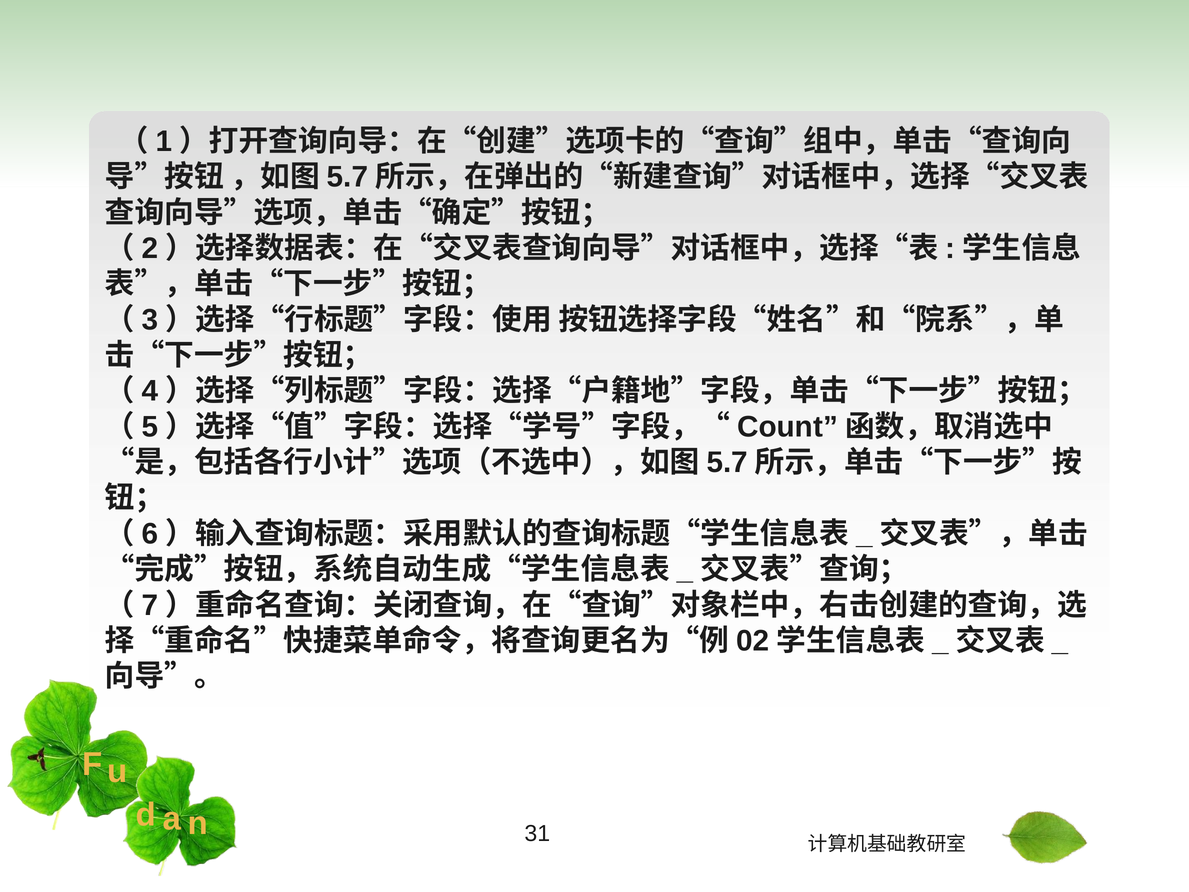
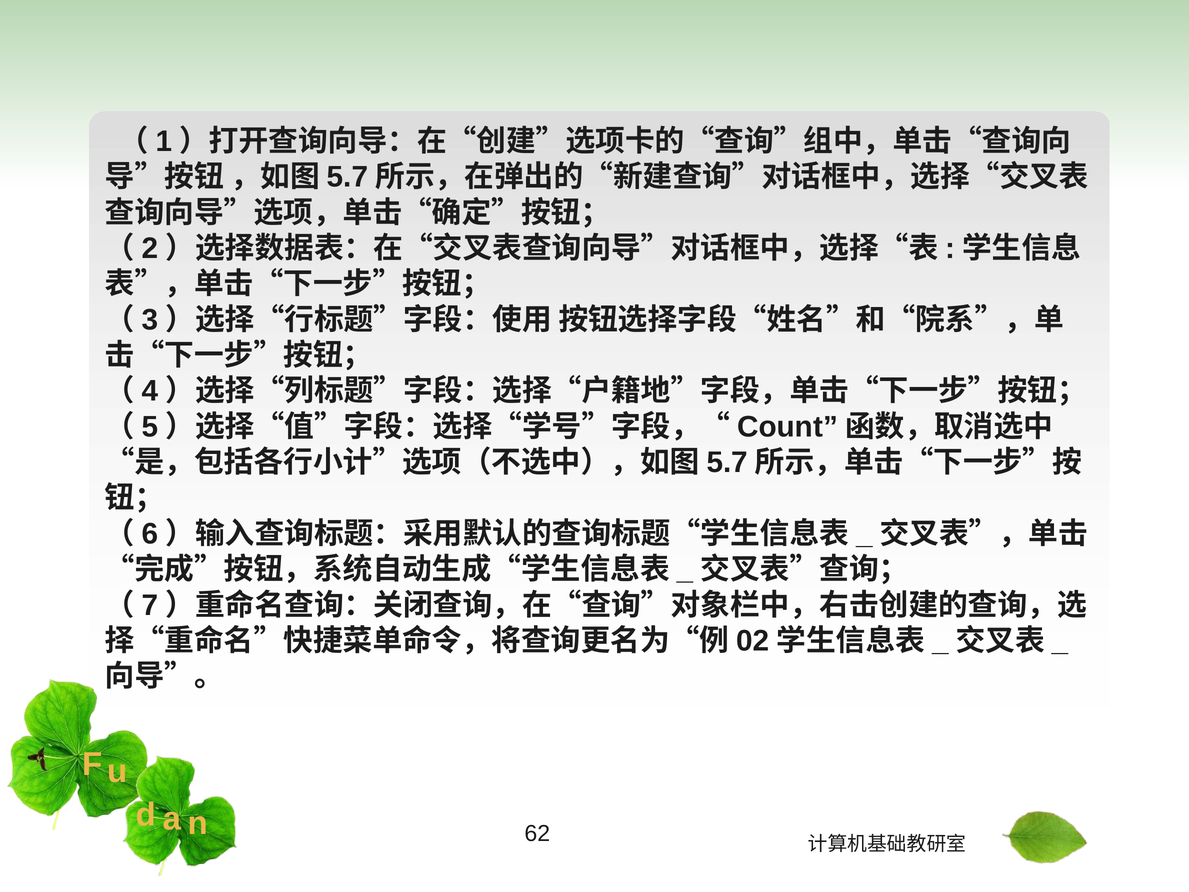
31: 31 -> 62
